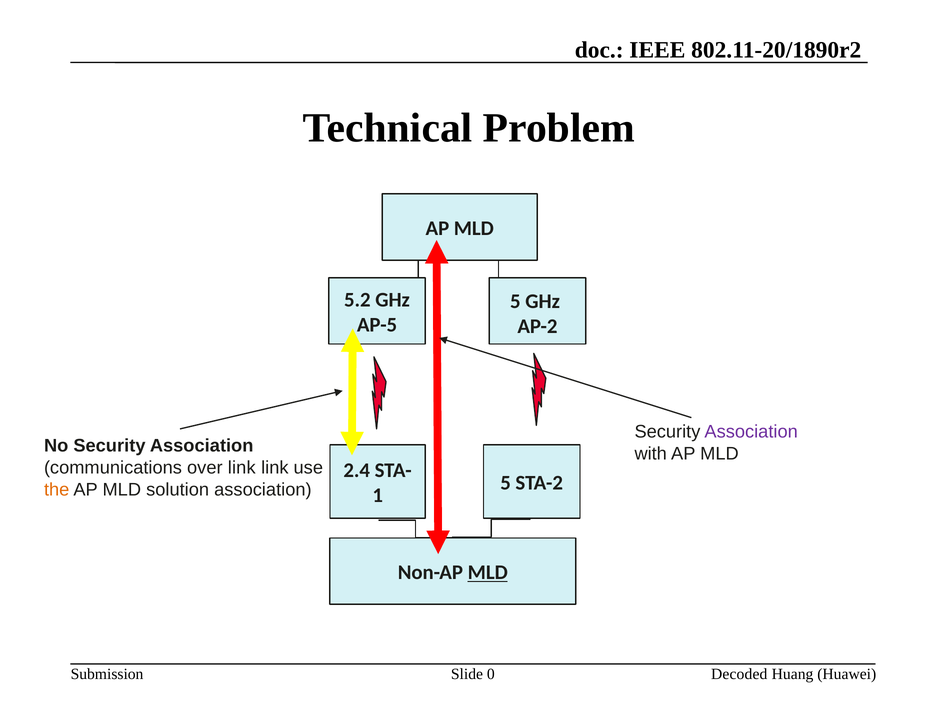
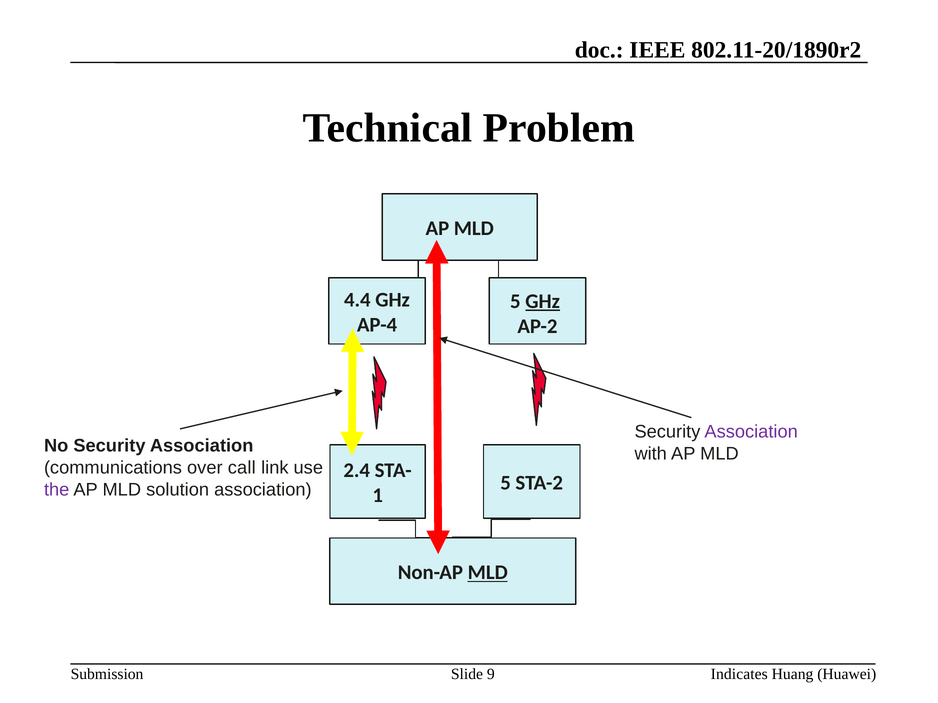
5.2: 5.2 -> 4.4
GHz at (543, 302) underline: none -> present
AP-5: AP-5 -> AP-4
over link: link -> call
the colour: orange -> purple
0: 0 -> 9
Decoded: Decoded -> Indicates
